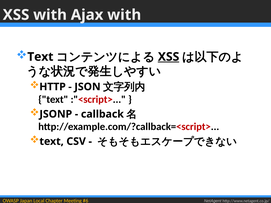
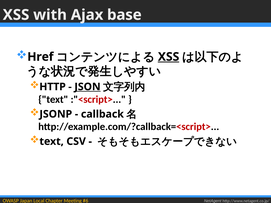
Ajax with: with -> base
Text at (40, 57): Text -> Href
JSON underline: none -> present
